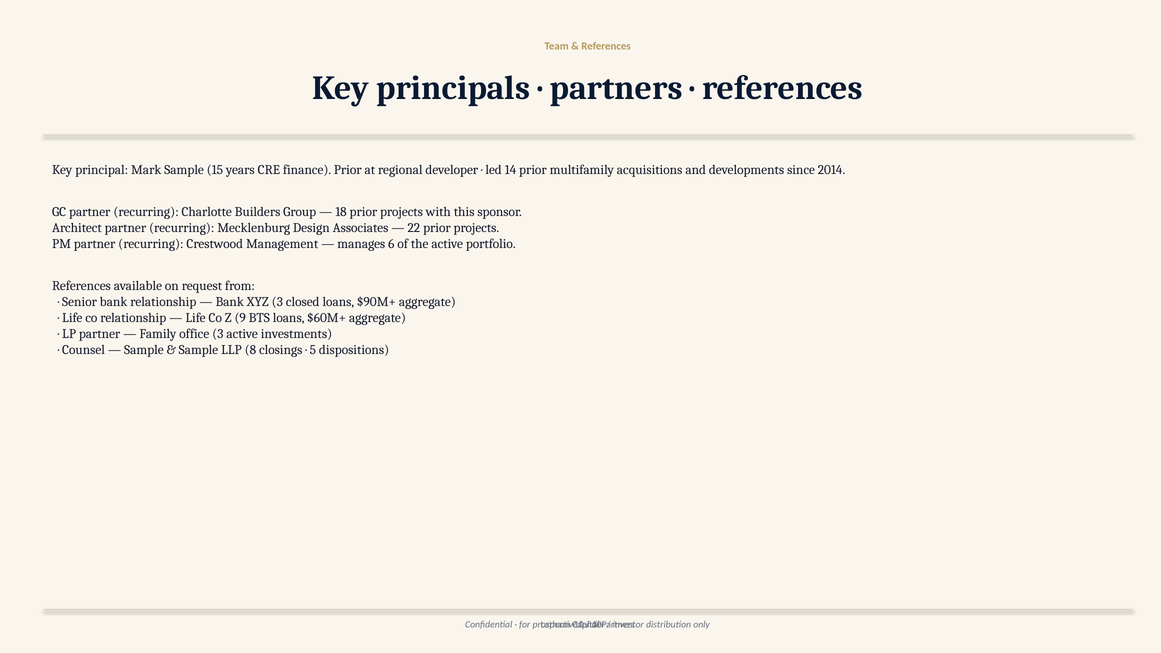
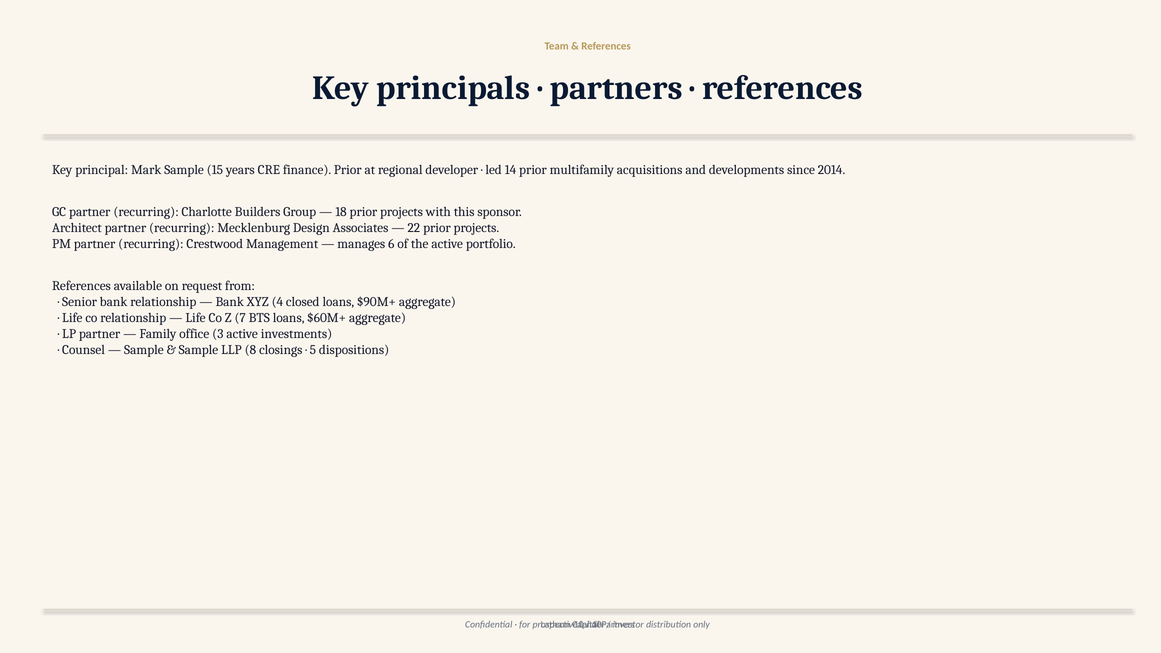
XYZ 3: 3 -> 4
9: 9 -> 7
